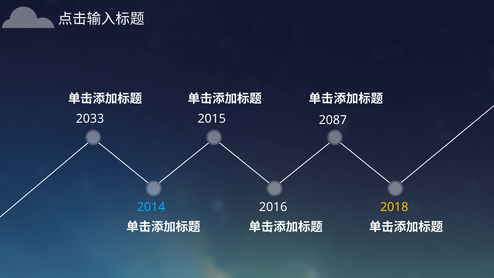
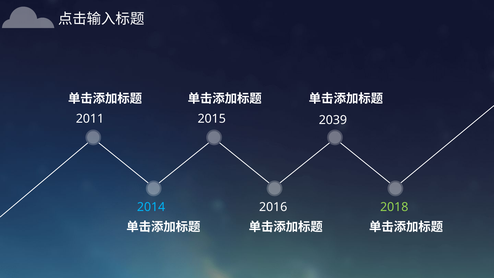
2033: 2033 -> 2011
2087: 2087 -> 2039
2018 colour: yellow -> light green
